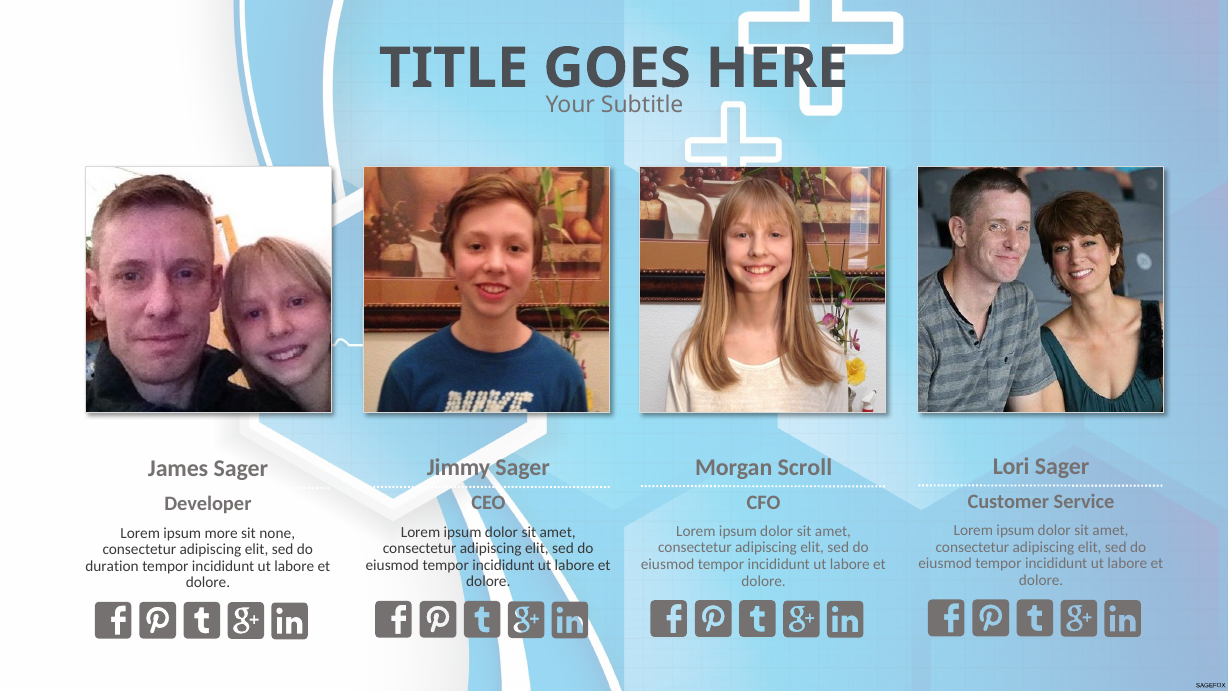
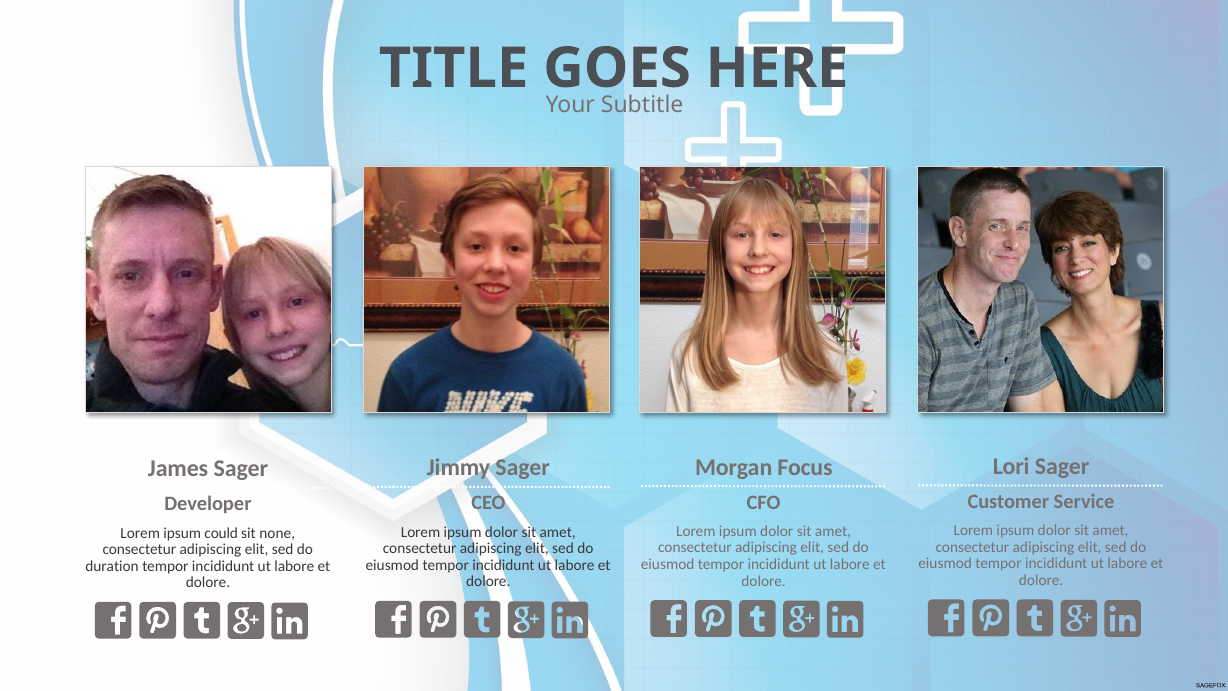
Scroll: Scroll -> Focus
more: more -> could
